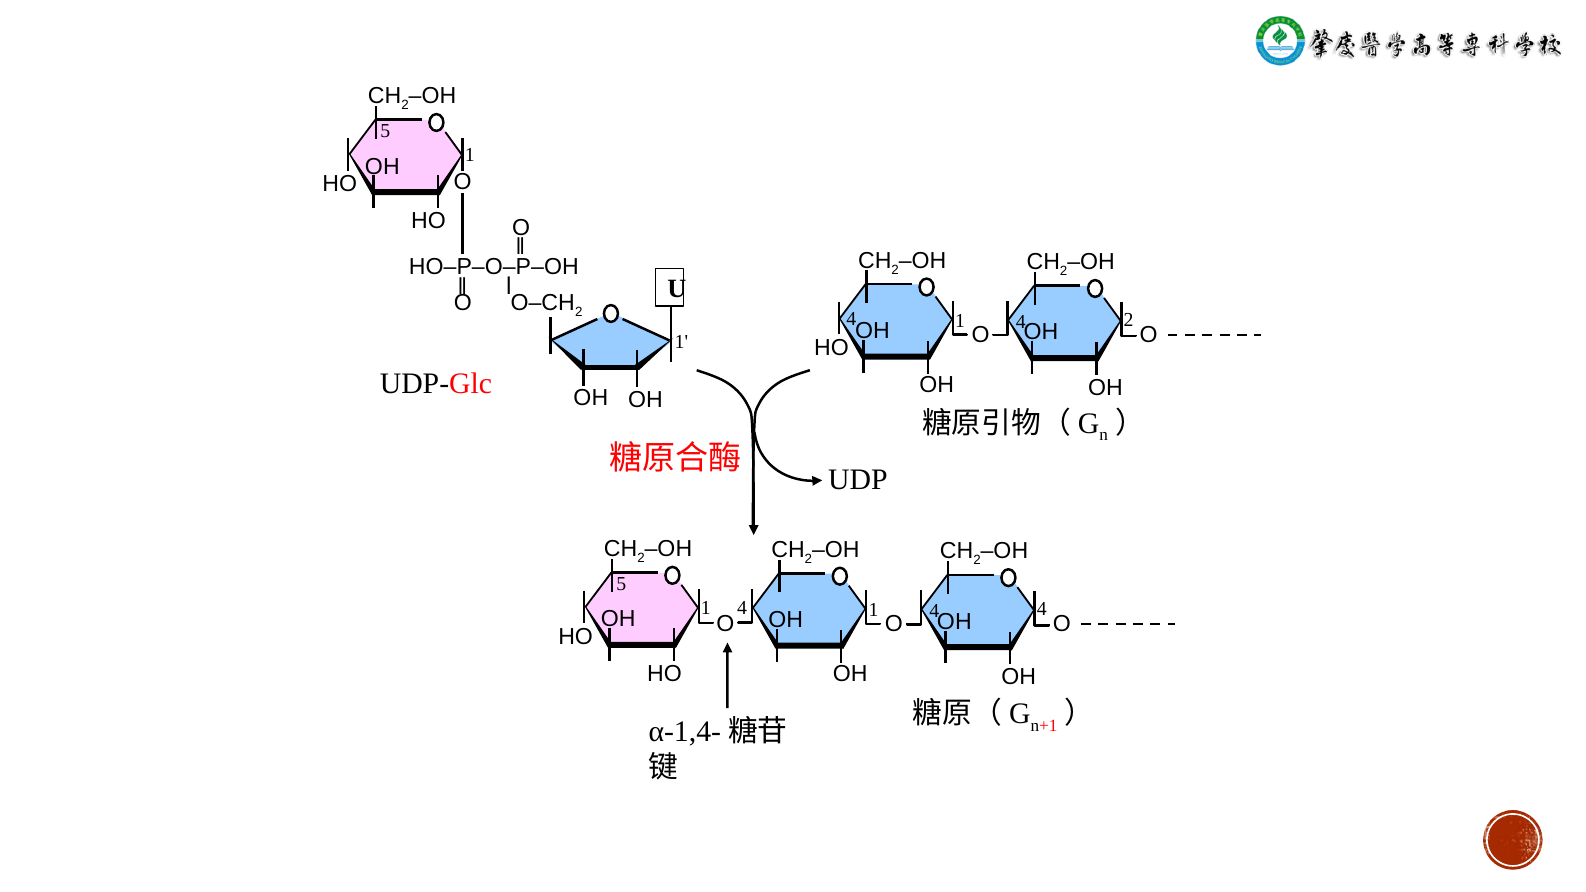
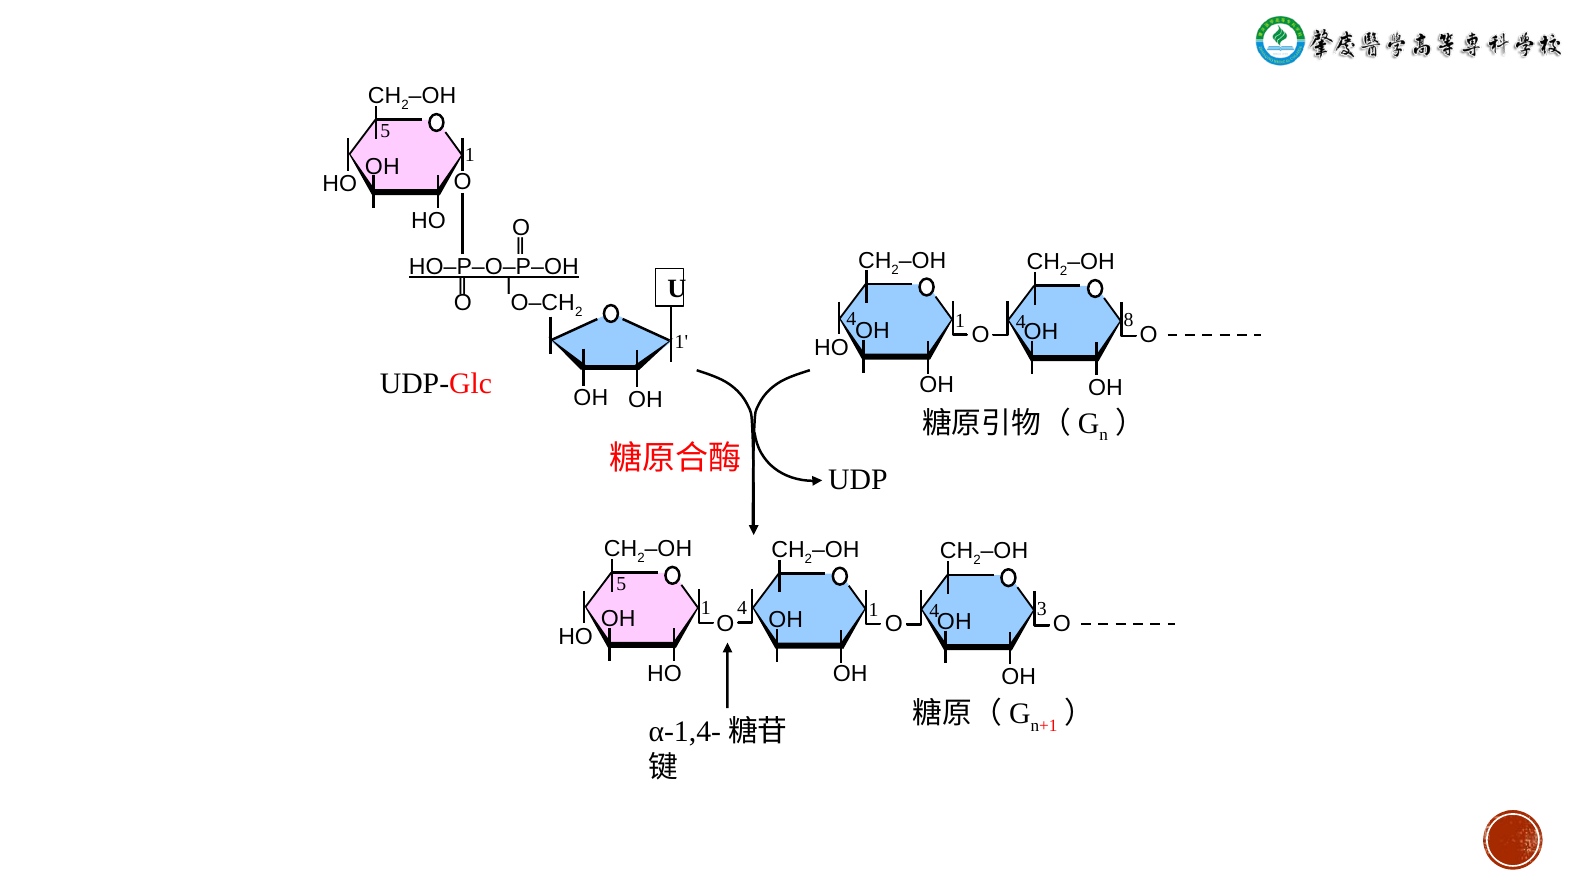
HO‒P‒O‒P‒OH underline: none -> present
4 2: 2 -> 8
4 4: 4 -> 3
